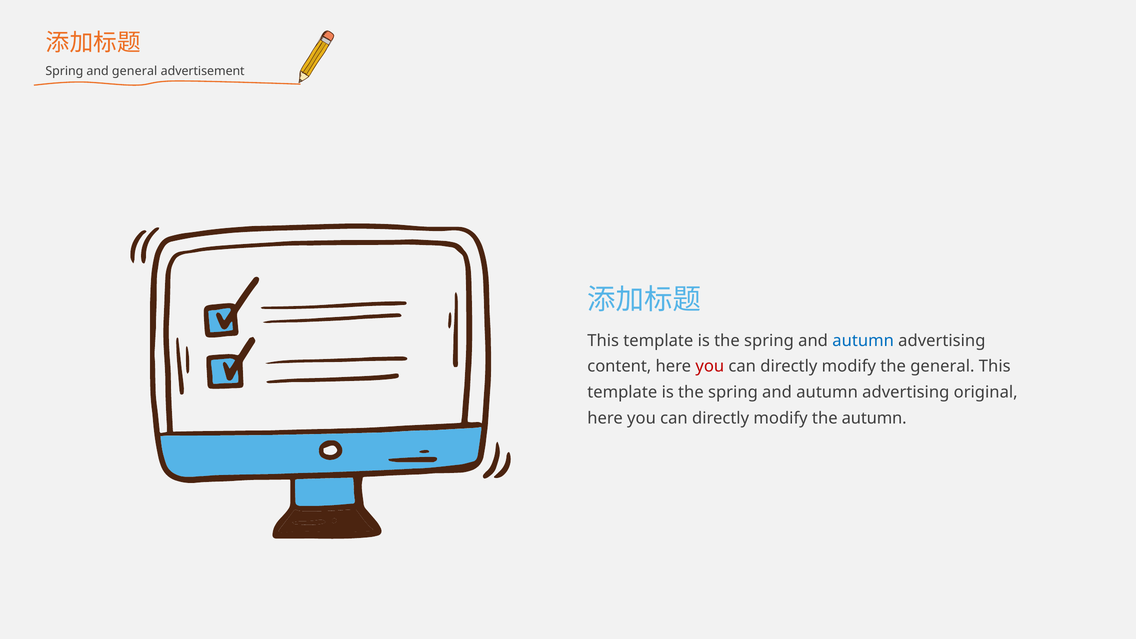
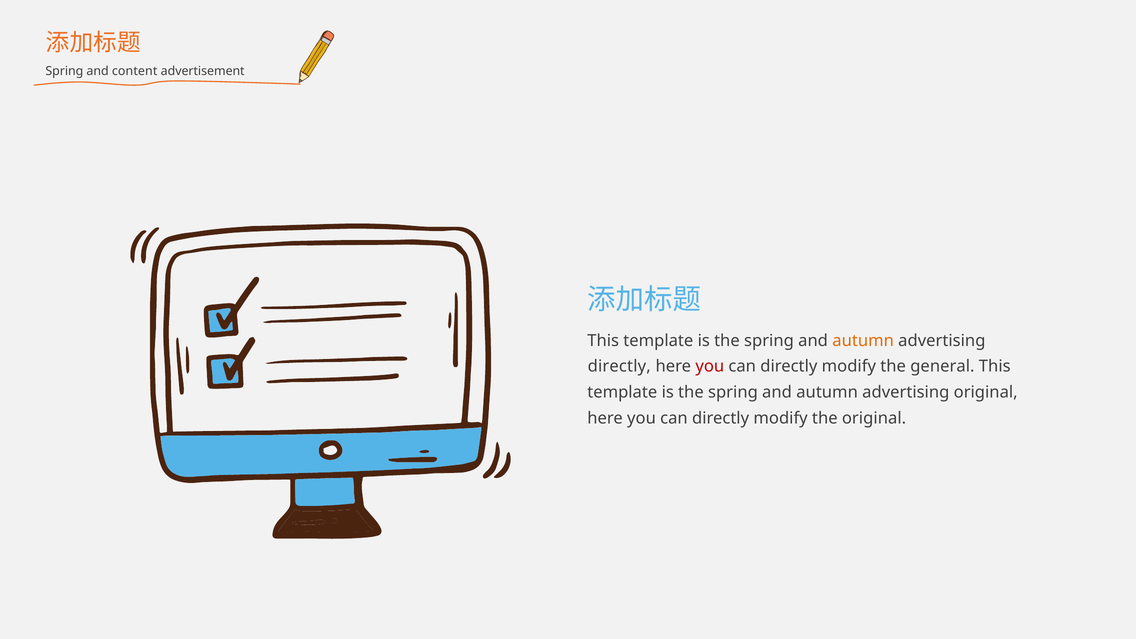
and general: general -> content
autumn at (863, 341) colour: blue -> orange
content at (619, 367): content -> directly
the autumn: autumn -> original
